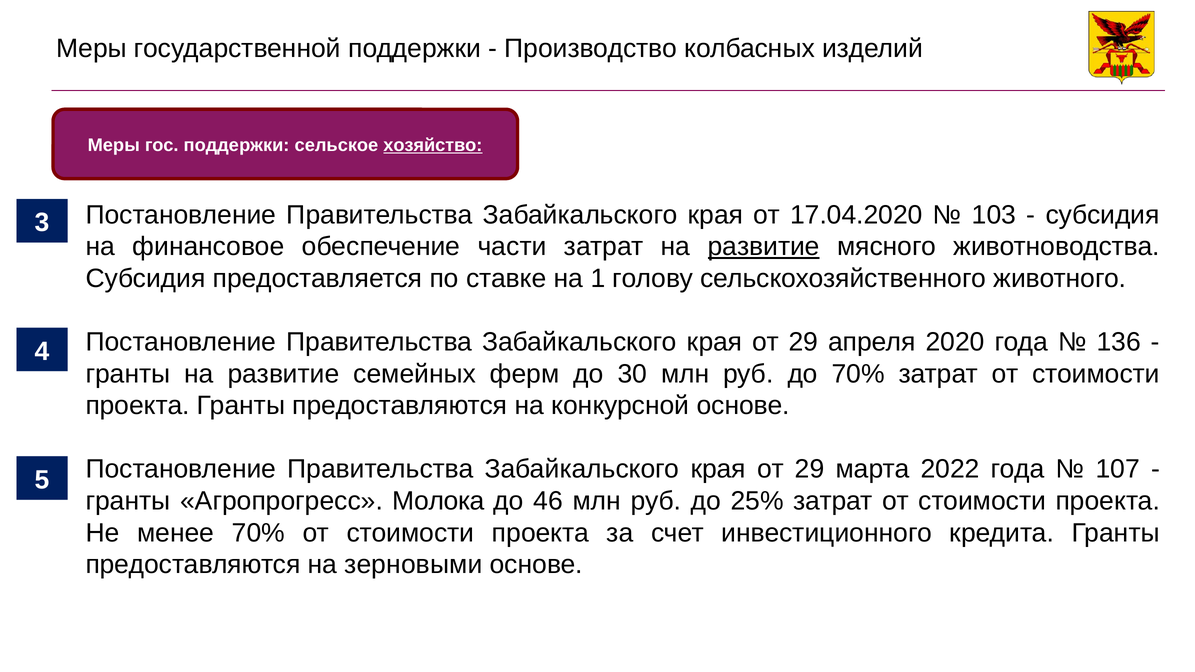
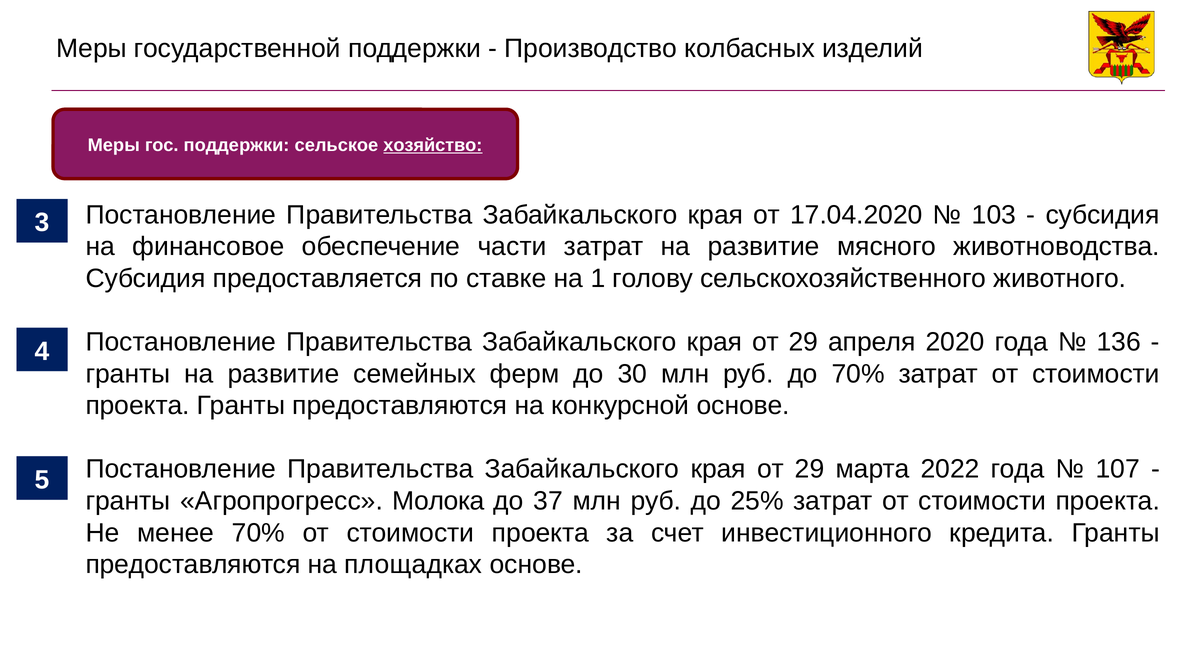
развитие at (764, 247) underline: present -> none
46: 46 -> 37
зерновыми: зерновыми -> площадках
